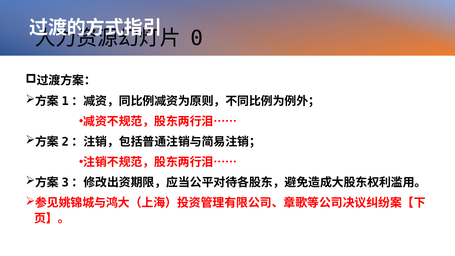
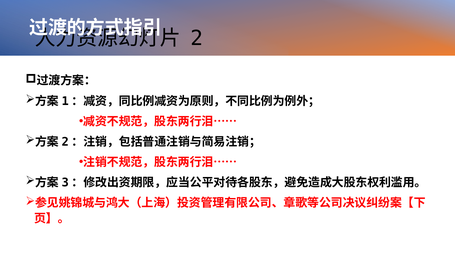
0: 0 -> 2
